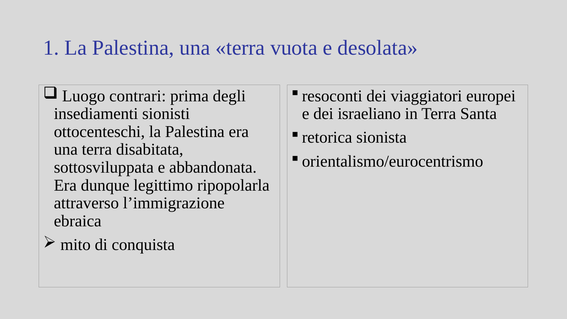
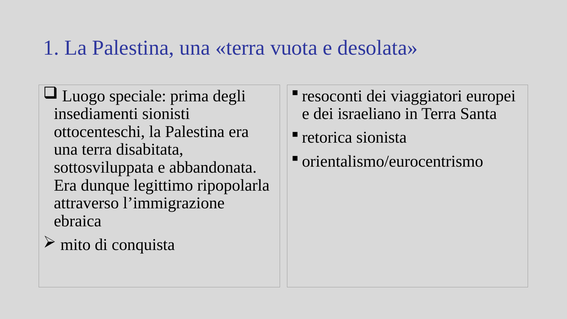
contrari: contrari -> speciale
